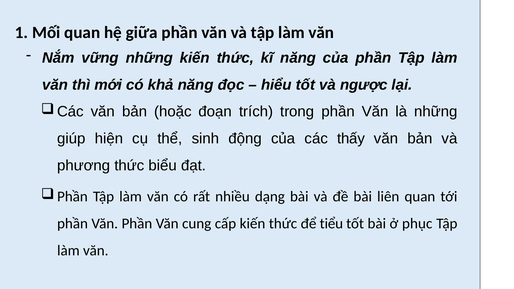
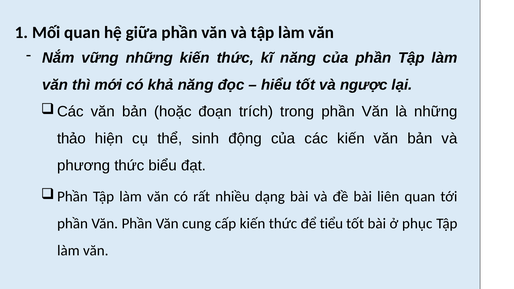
giúp: giúp -> thảo
các thấy: thấy -> kiến
